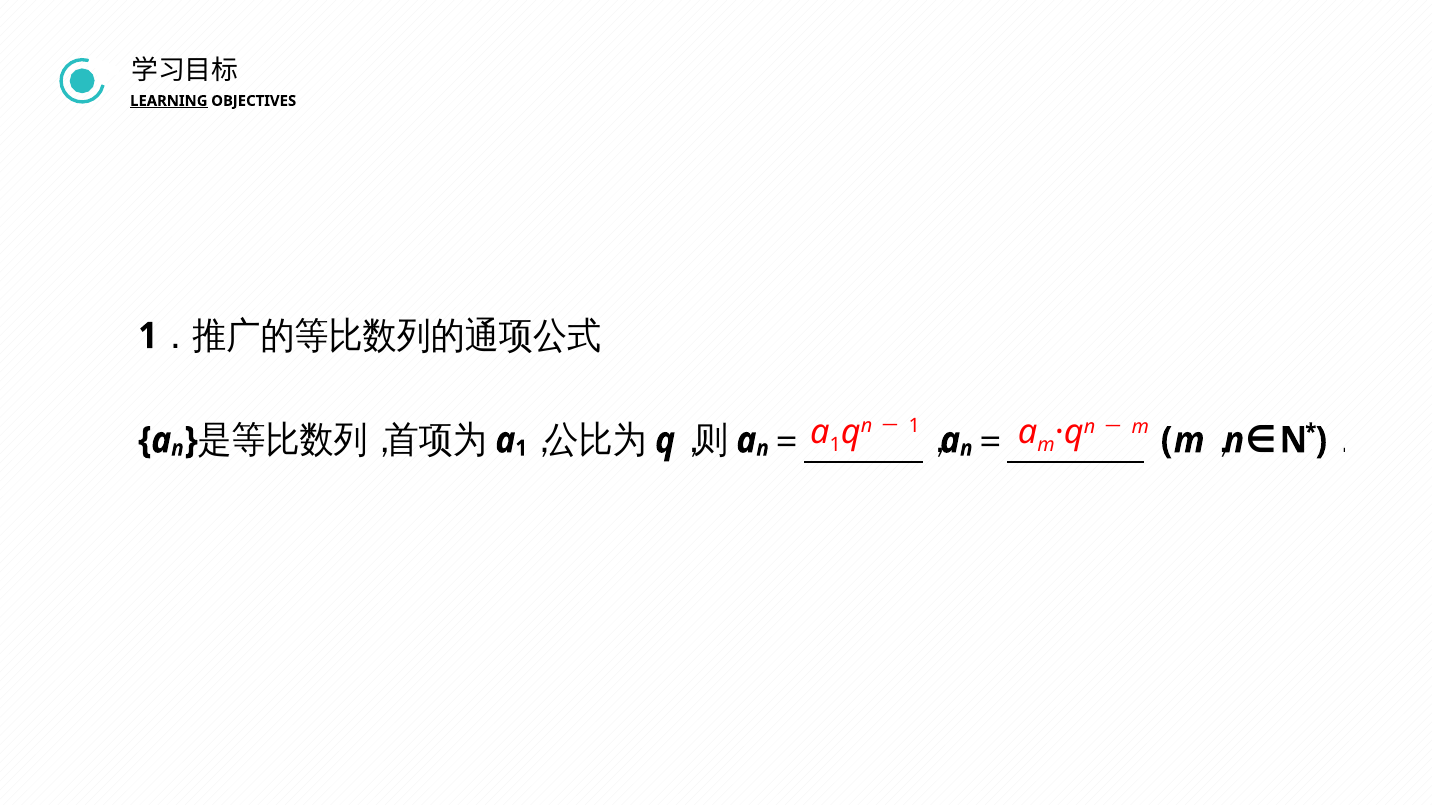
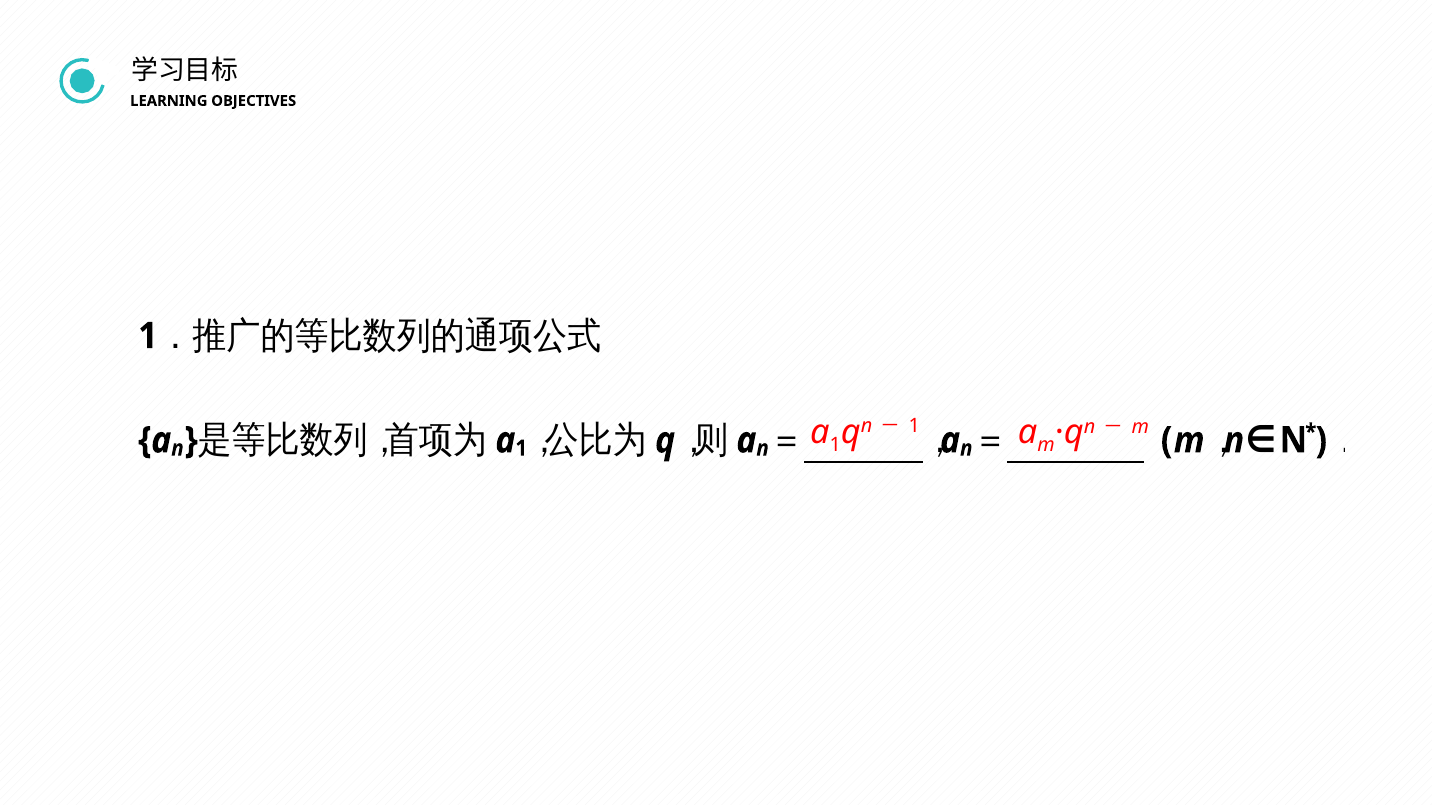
LEARNING underline: present -> none
